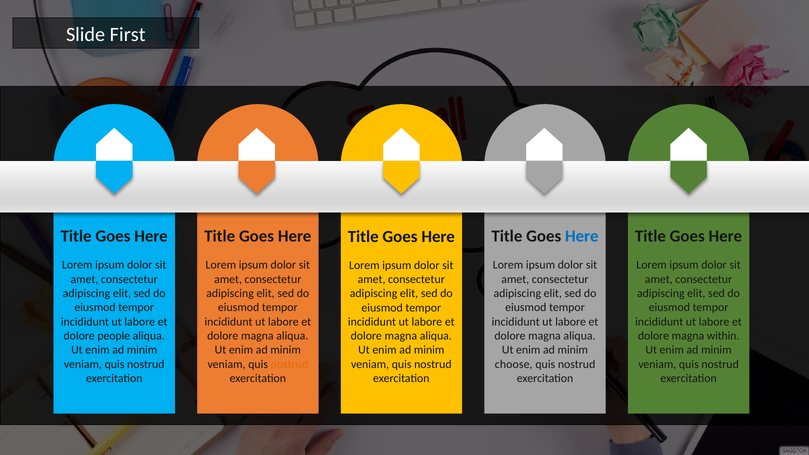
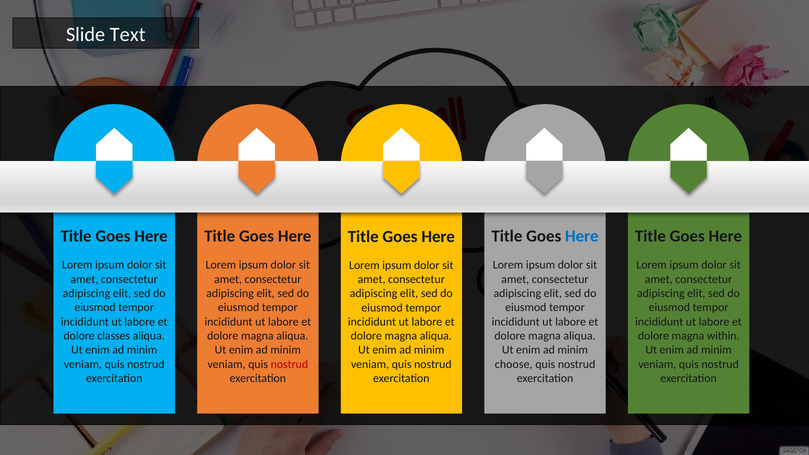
First: First -> Text
people: people -> classes
nostrud at (289, 364) colour: orange -> red
